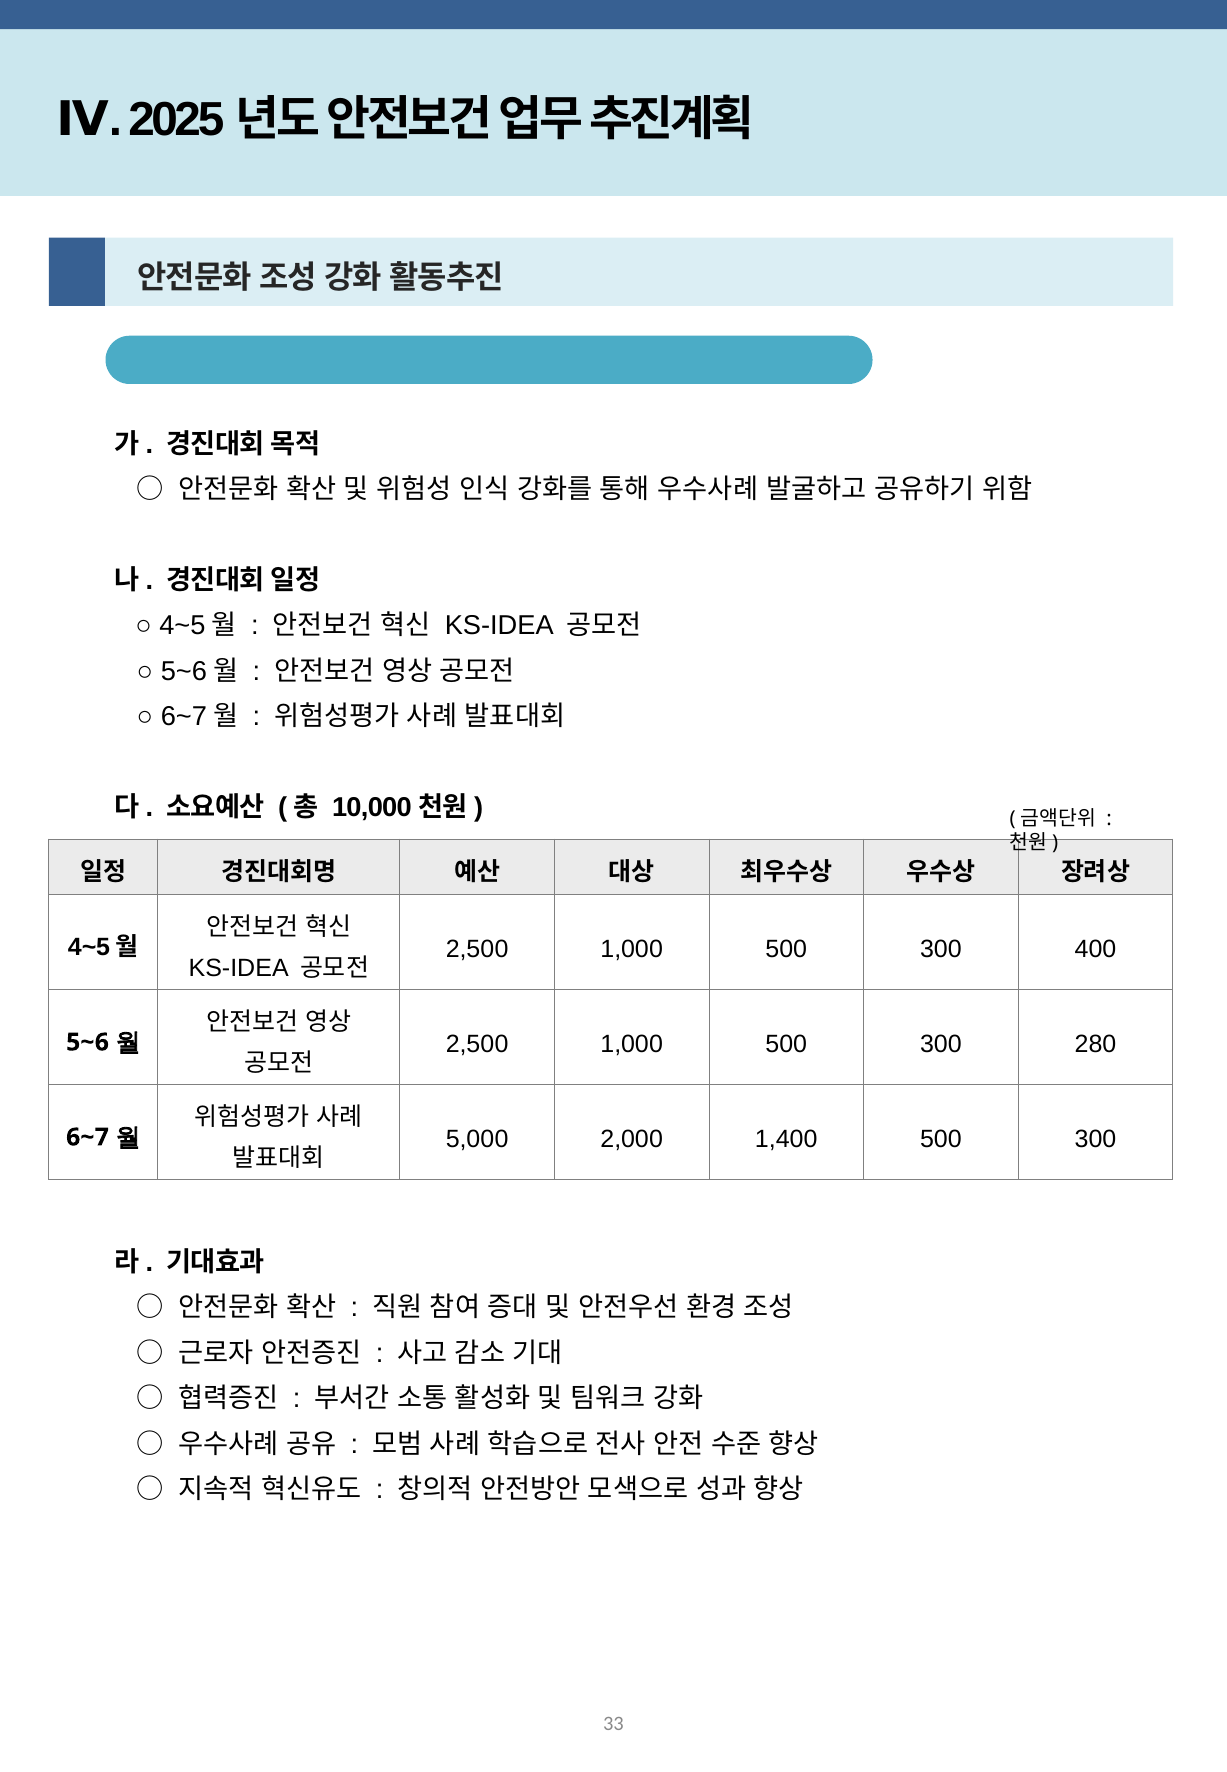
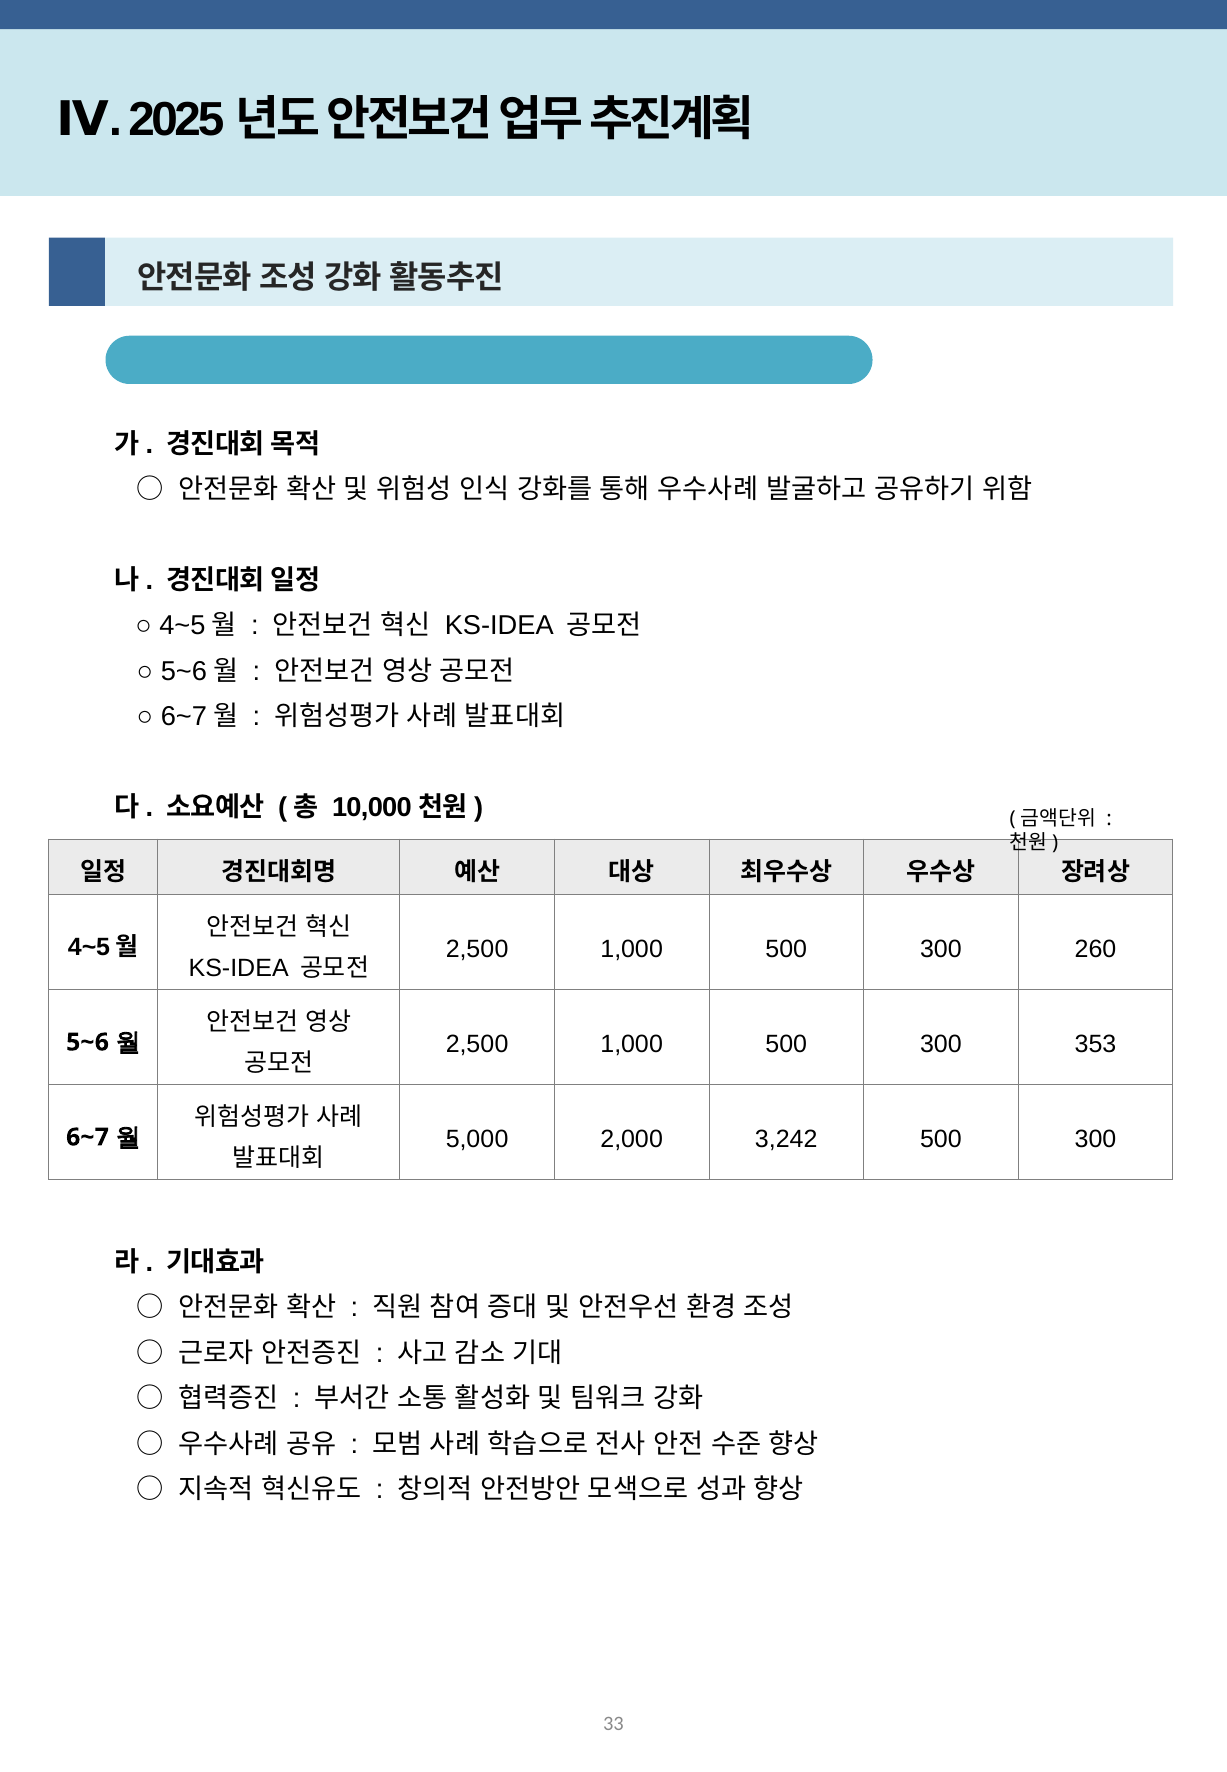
400: 400 -> 260
280: 280 -> 353
1,400: 1,400 -> 3,242
